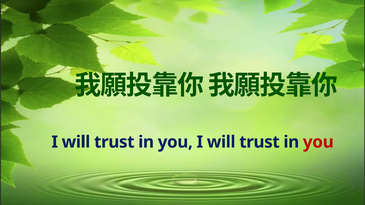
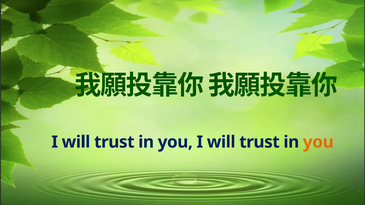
you at (318, 142) colour: red -> orange
